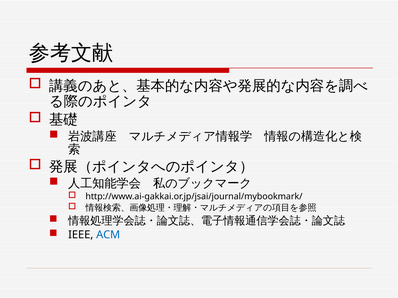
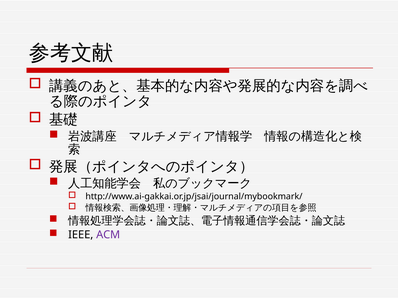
ACM colour: blue -> purple
